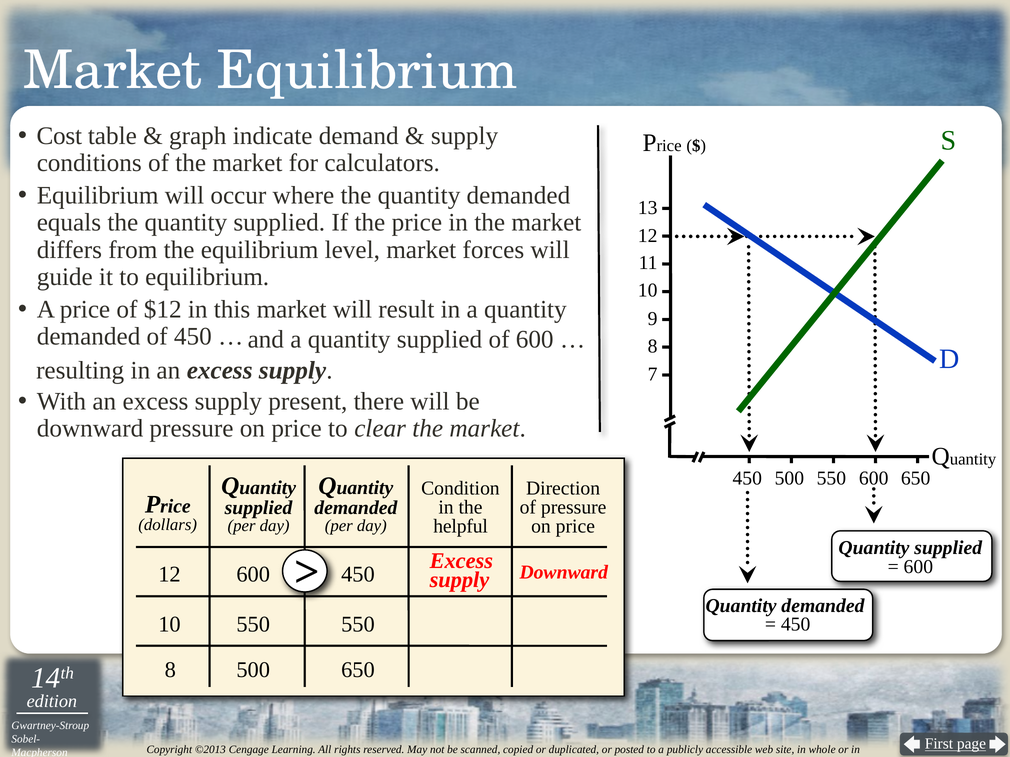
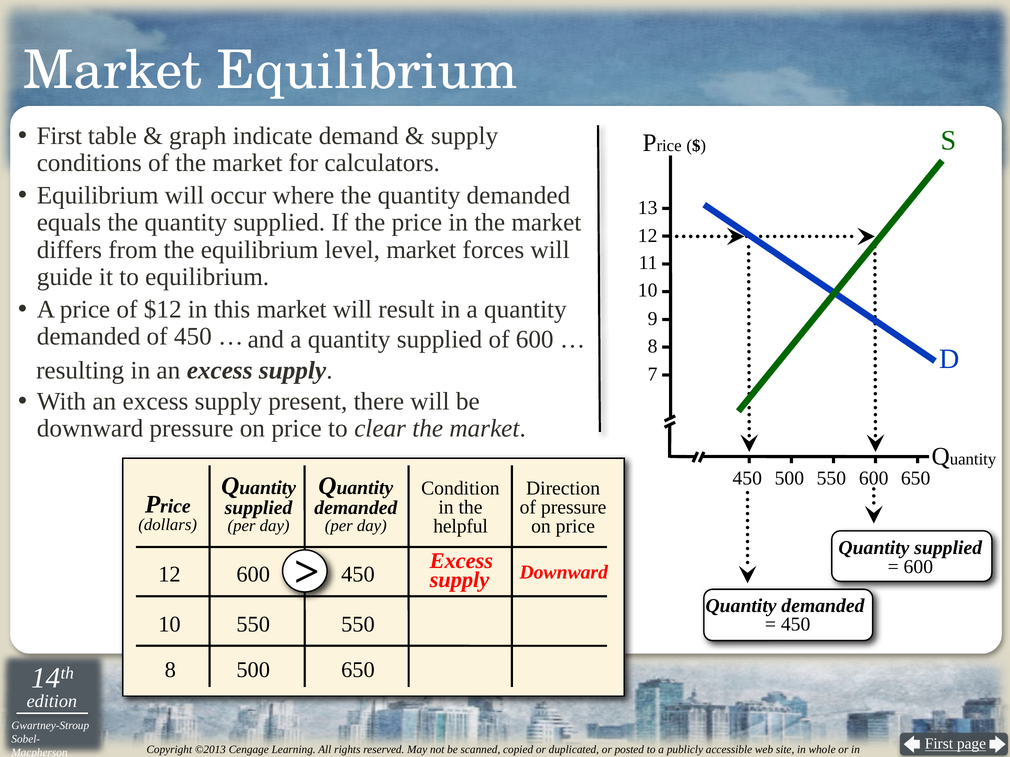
Cost at (59, 136): Cost -> First
